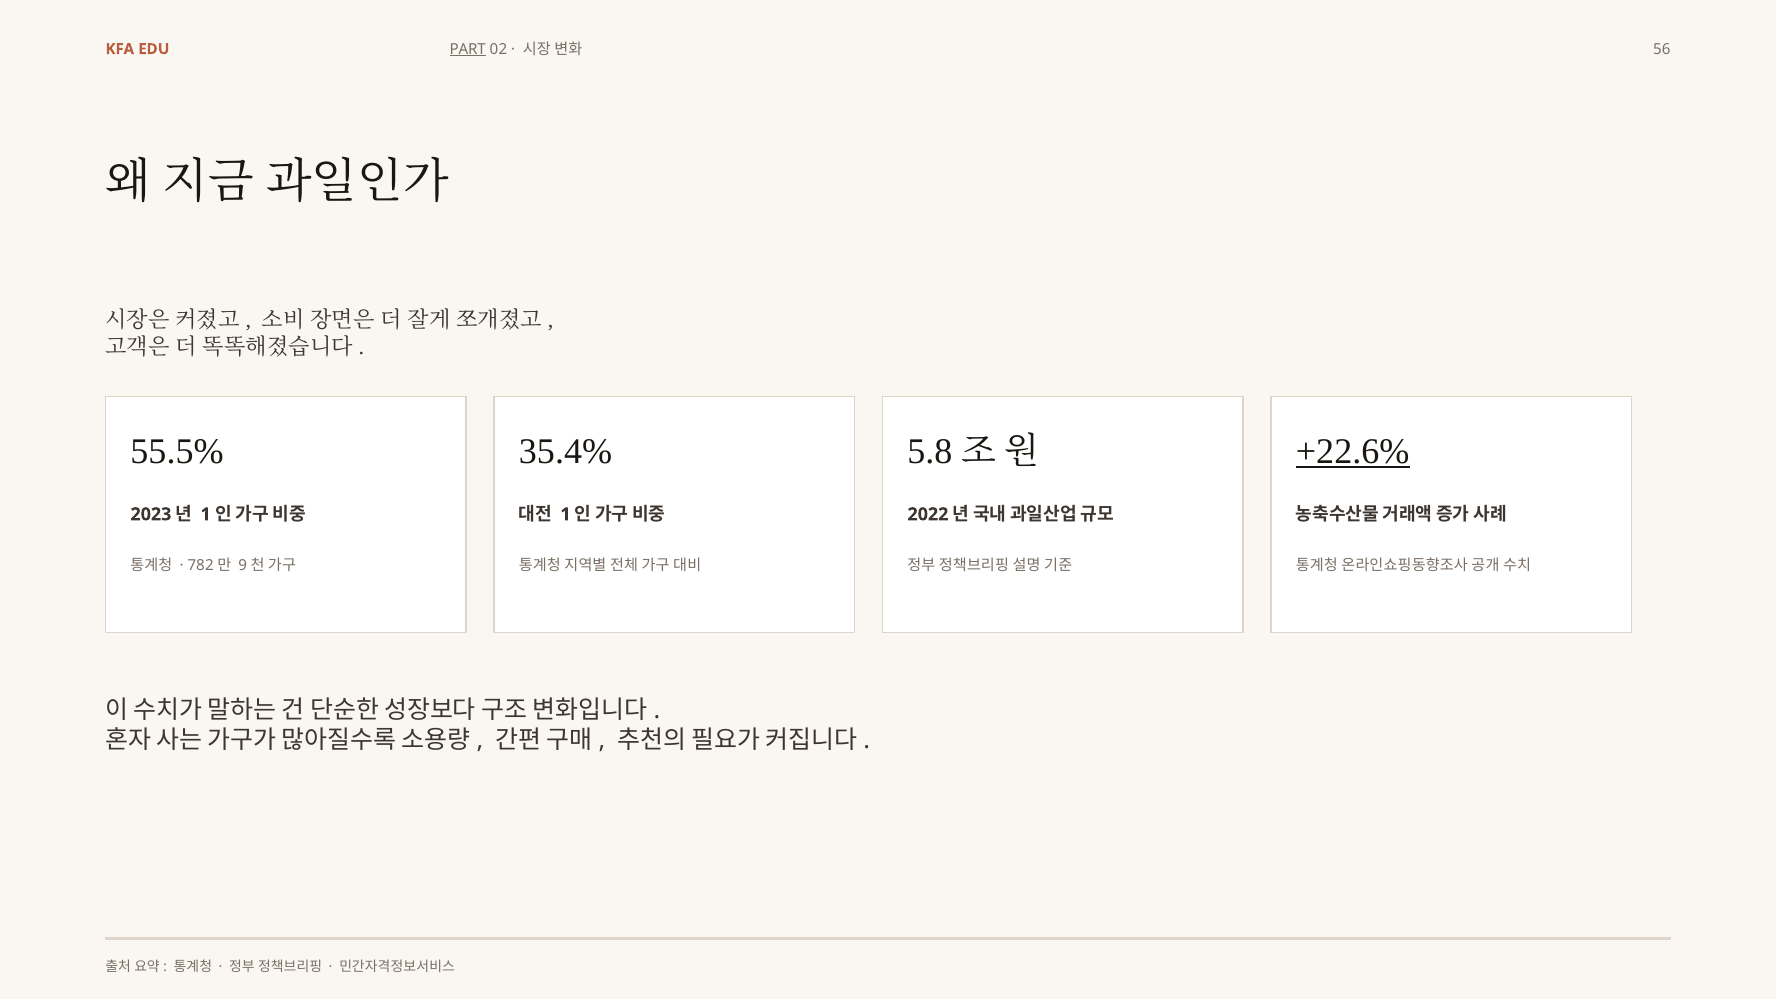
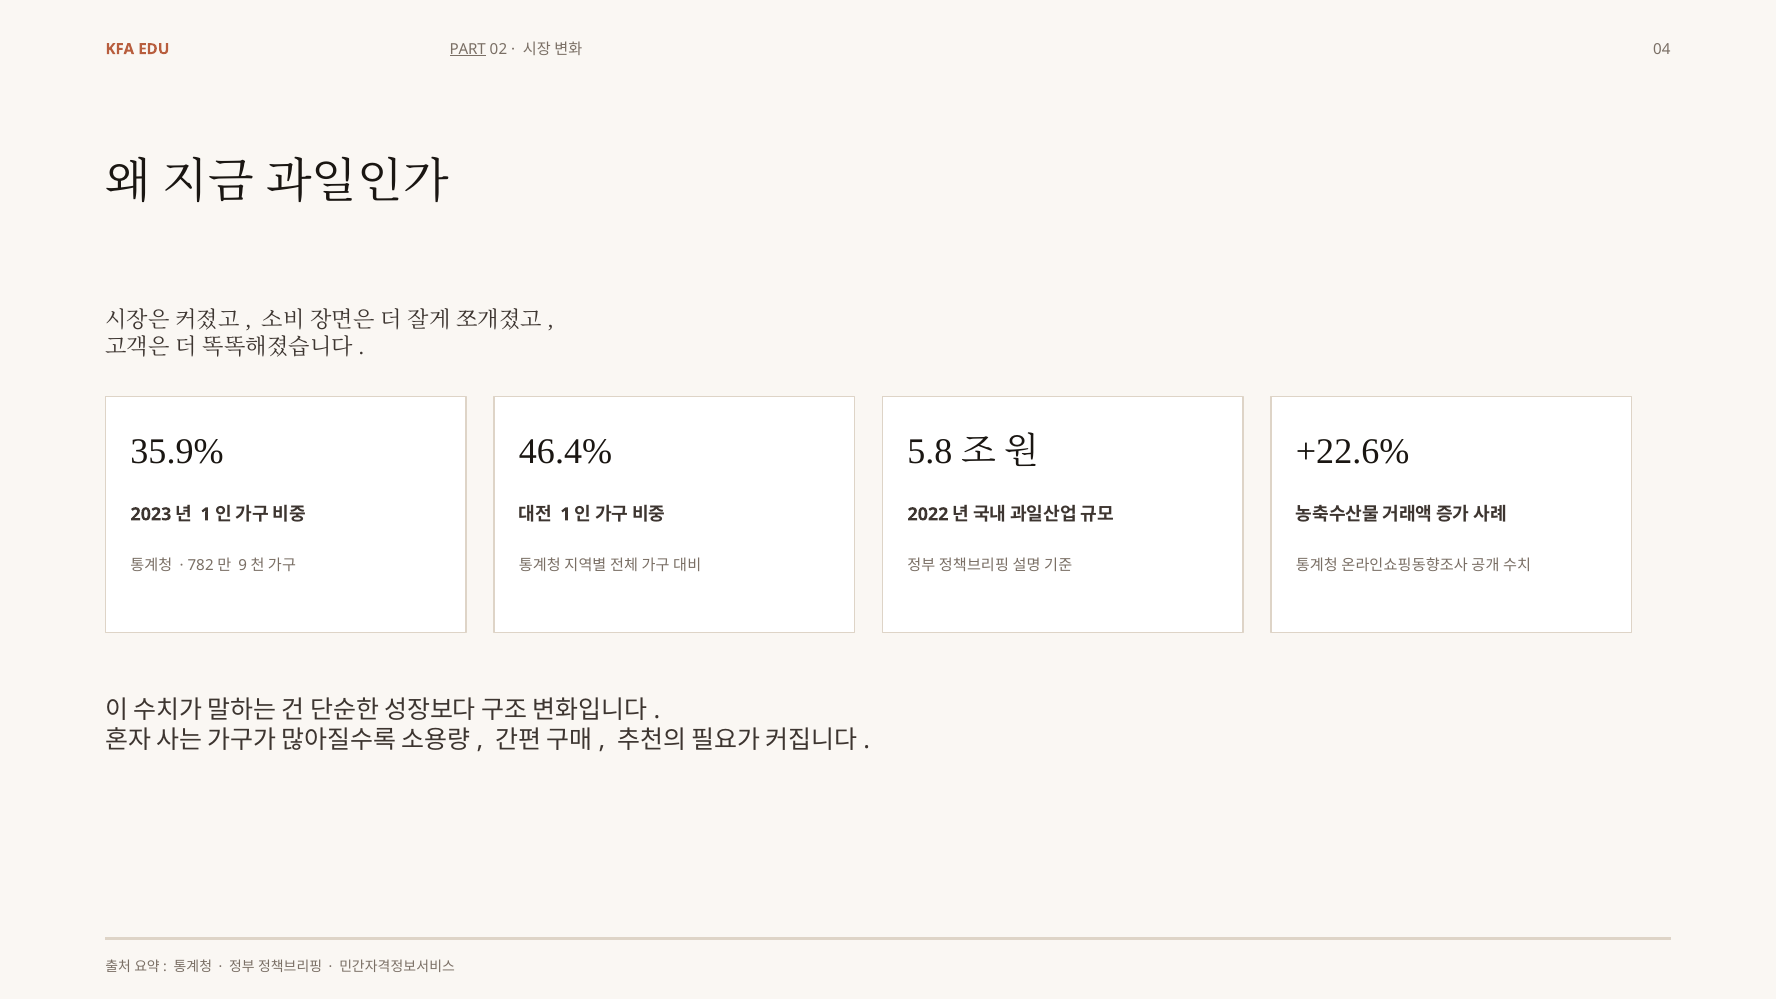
56: 56 -> 04
55.5%: 55.5% -> 35.9%
35.4%: 35.4% -> 46.4%
+22.6% underline: present -> none
